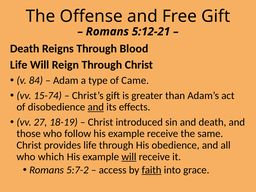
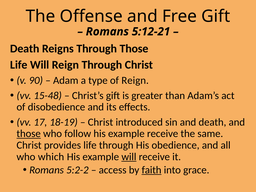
Through Blood: Blood -> Those
84: 84 -> 90
of Came: Came -> Reign
15-74: 15-74 -> 15-48
and at (96, 107) underline: present -> none
27: 27 -> 17
those at (29, 134) underline: none -> present
5:7-2: 5:7-2 -> 5:2-2
